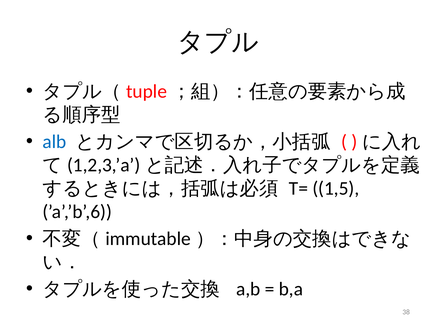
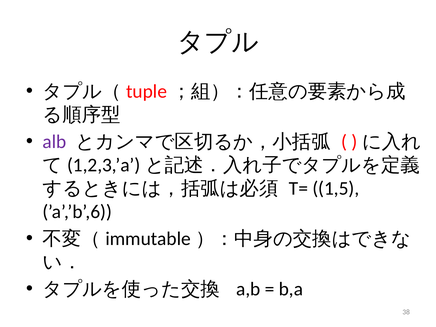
alb colour: blue -> purple
